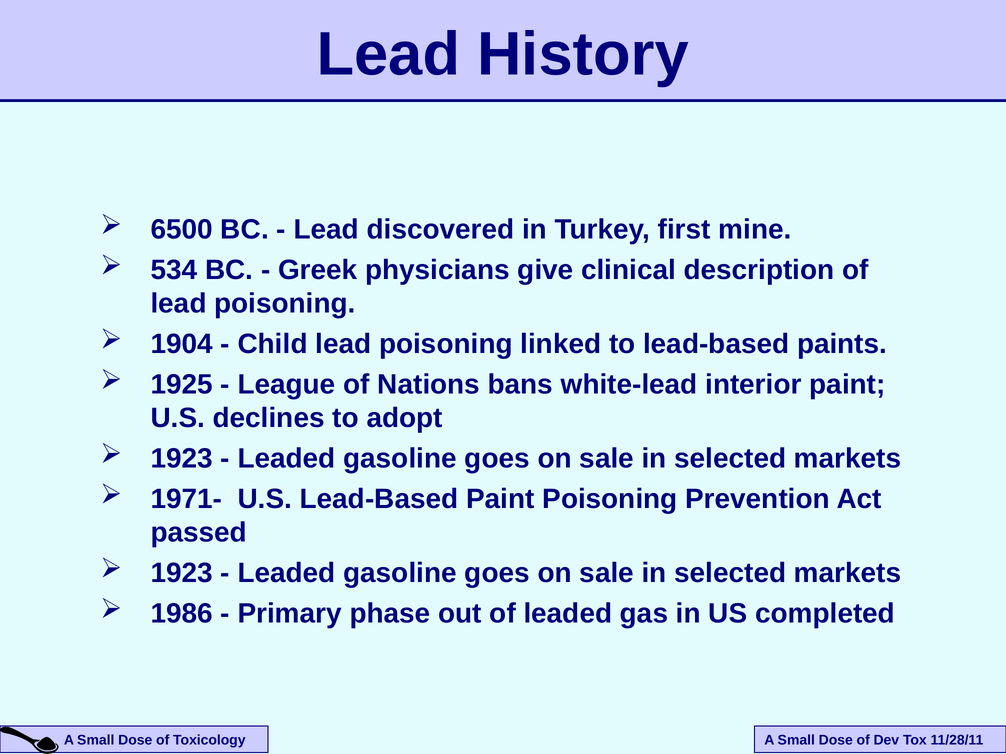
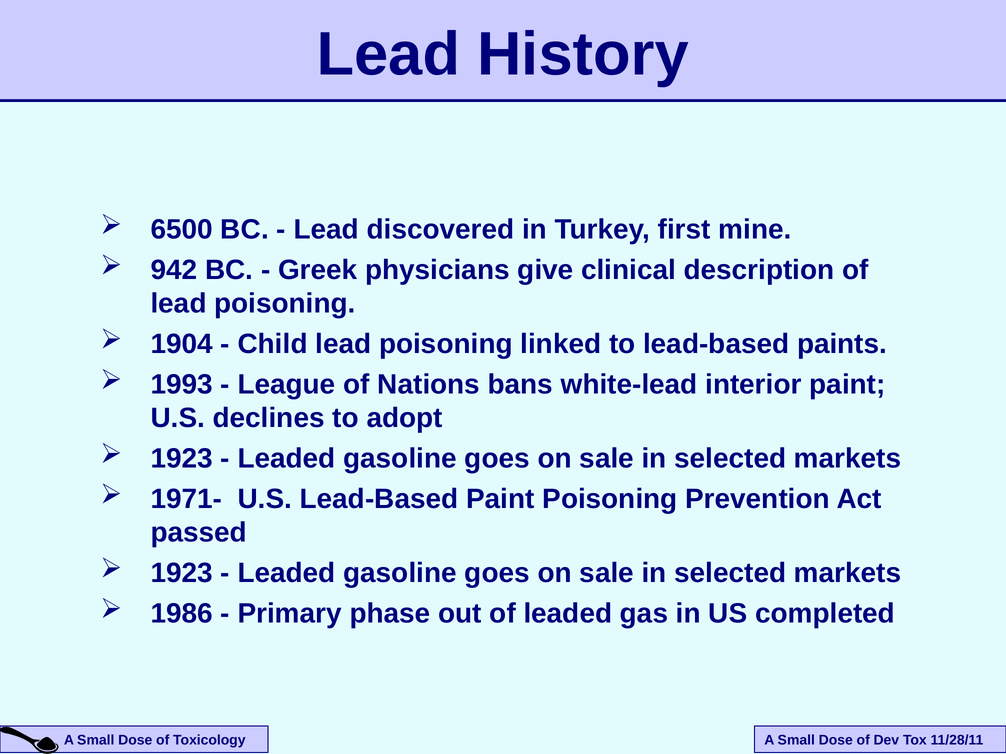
534: 534 -> 942
1925: 1925 -> 1993
